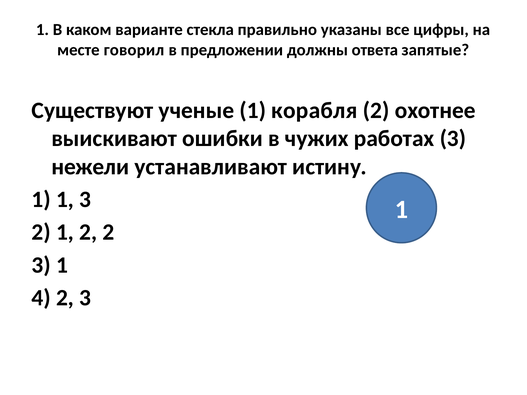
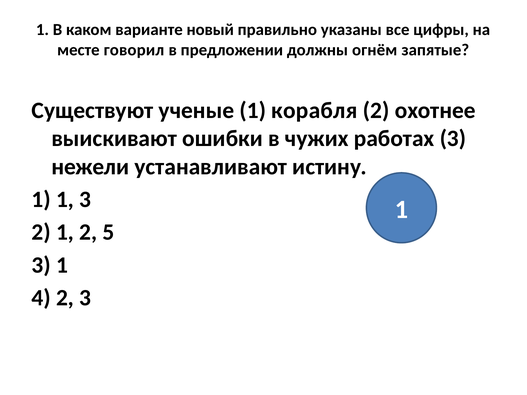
стекла: стекла -> новый
ответа: ответа -> огнём
2 2: 2 -> 5
